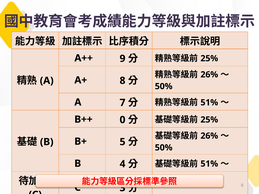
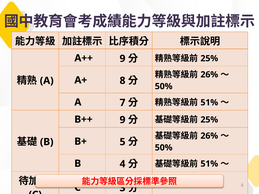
B++ 0: 0 -> 9
